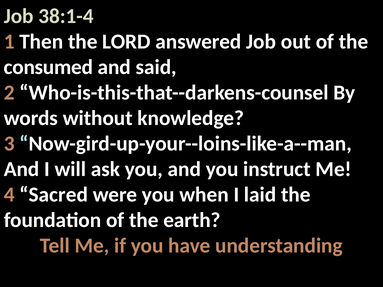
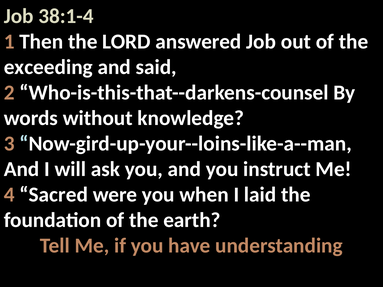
consumed: consumed -> exceeding
